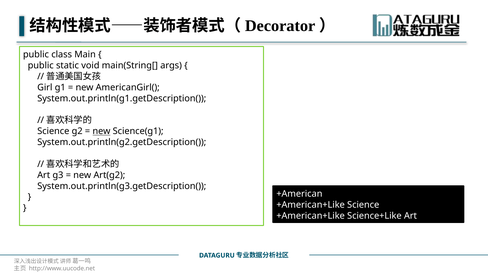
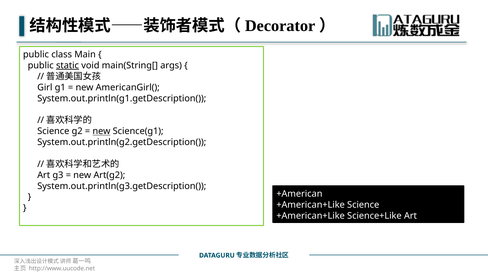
static underline: none -> present
